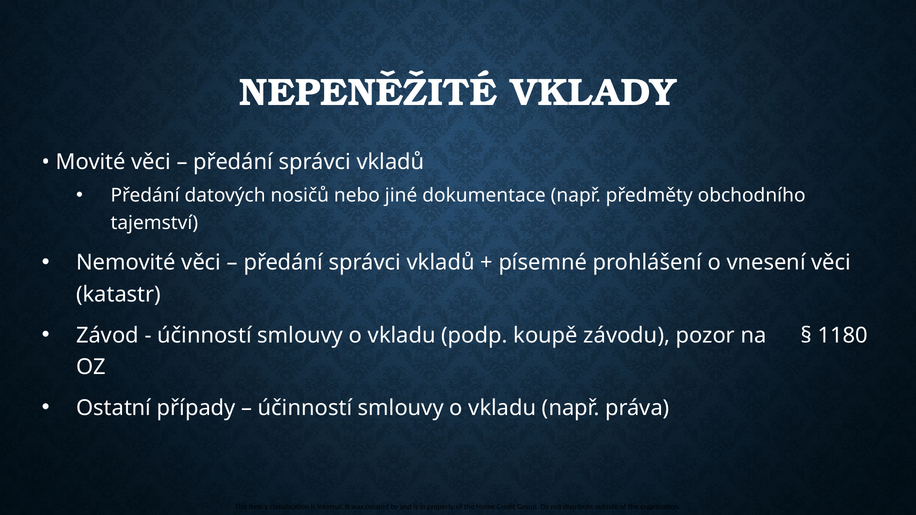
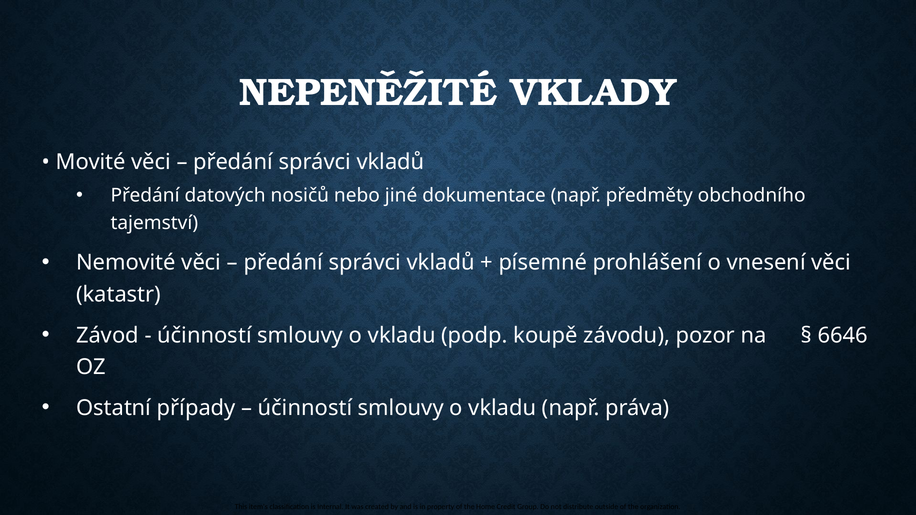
1180: 1180 -> 6646
